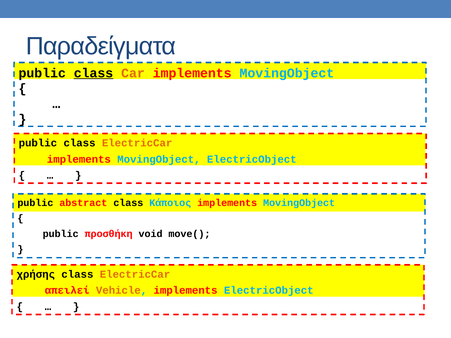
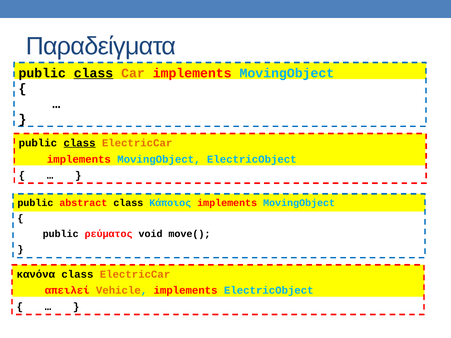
class at (80, 143) underline: none -> present
προσθήκη: προσθήκη -> ρεύματος
χρήσης: χρήσης -> κανόνα
